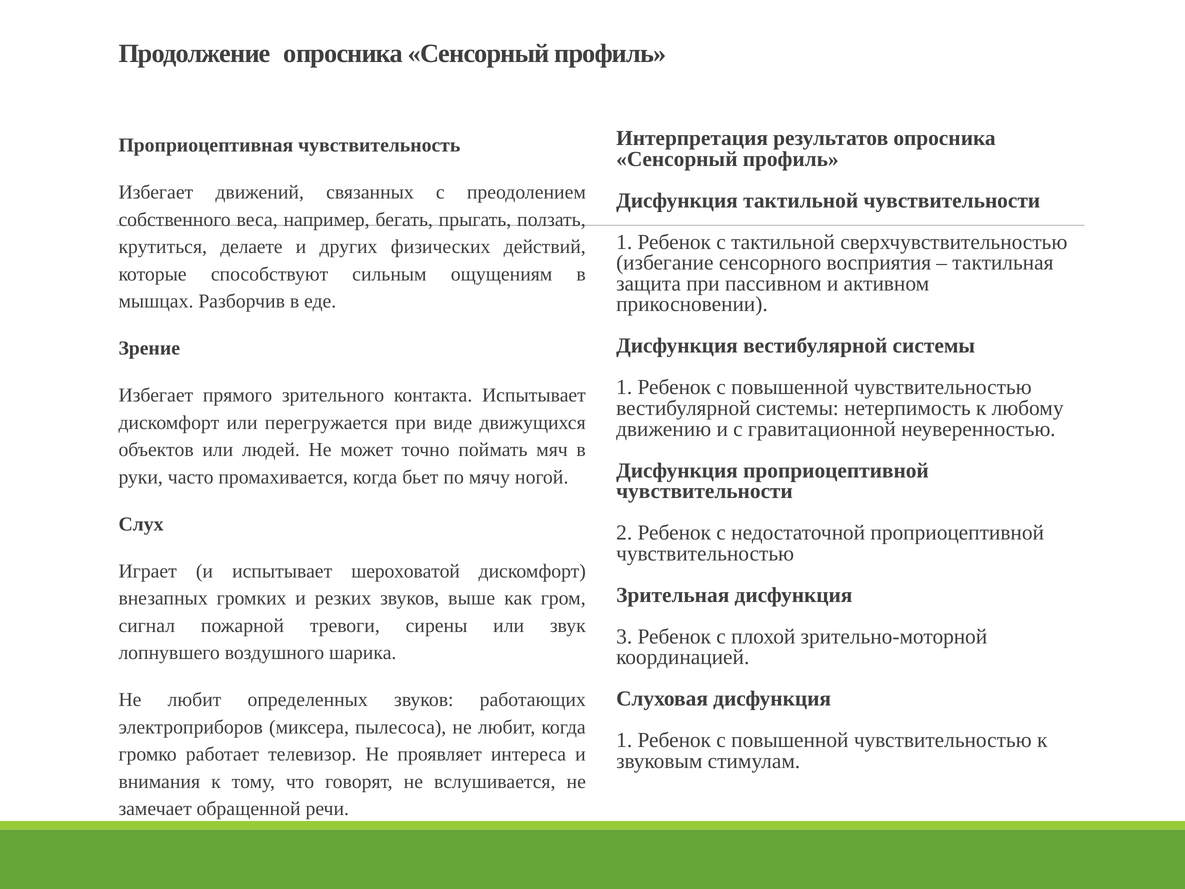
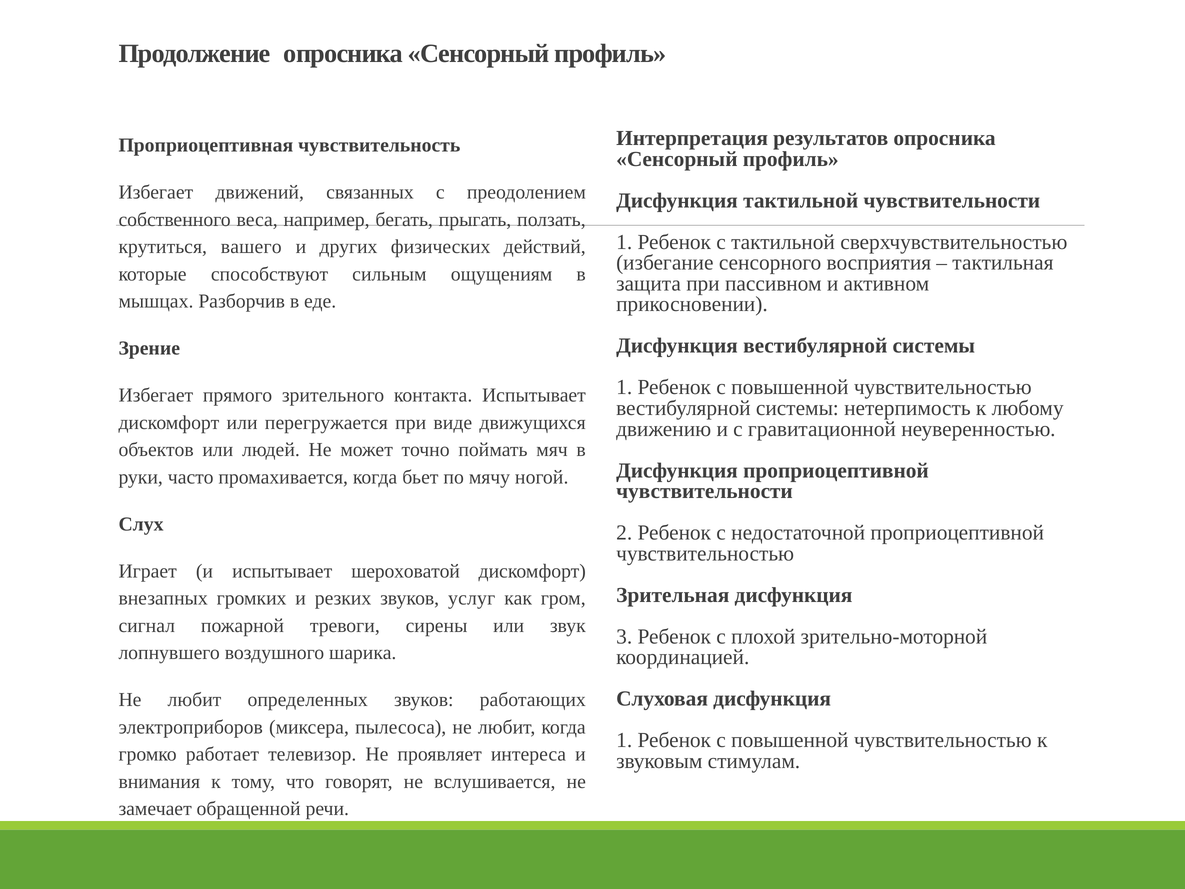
делаете: делаете -> вашего
выше: выше -> услуг
